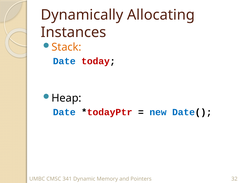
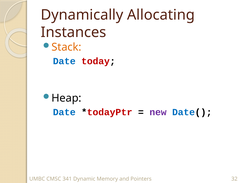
new colour: blue -> purple
